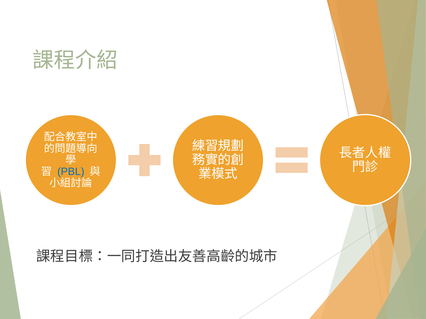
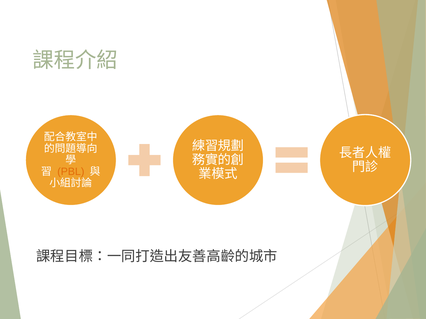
PBL colour: blue -> orange
